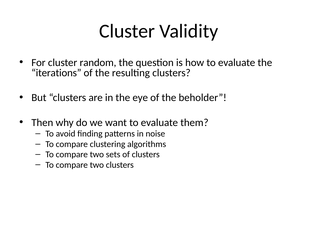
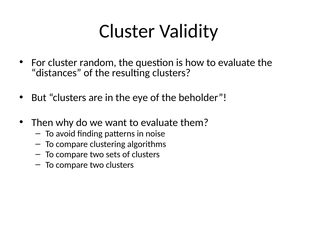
iterations: iterations -> distances
